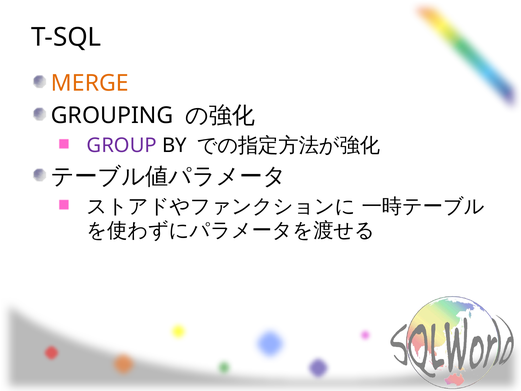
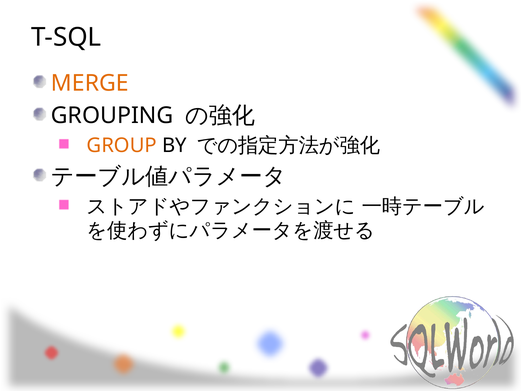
GROUP colour: purple -> orange
